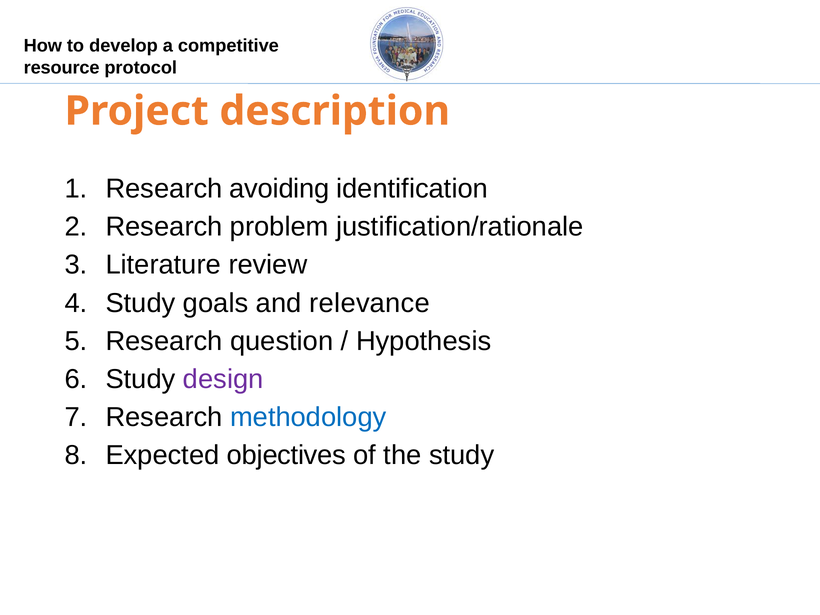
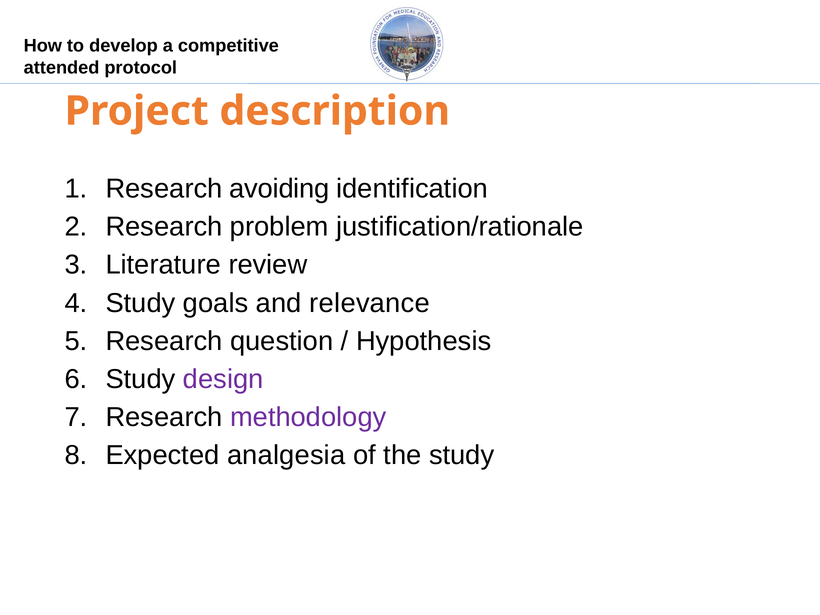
resource: resource -> attended
methodology colour: blue -> purple
objectives: objectives -> analgesia
